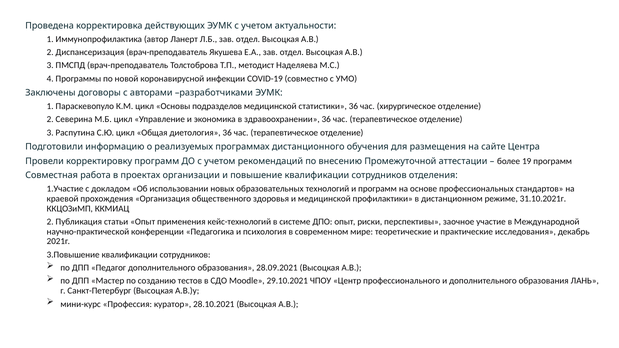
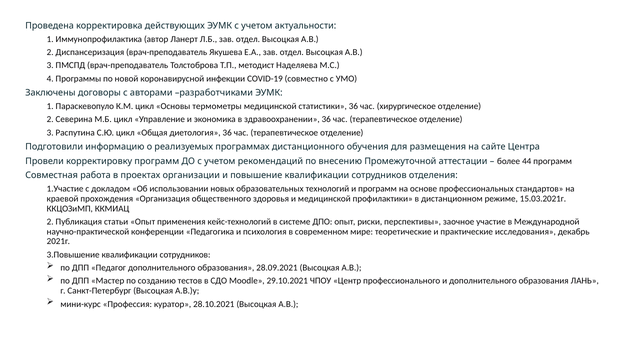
подразделов: подразделов -> термометры
19: 19 -> 44
31.10.2021г: 31.10.2021г -> 15.03.2021г
